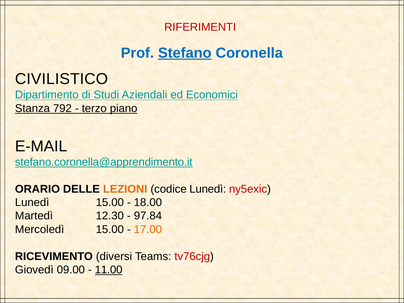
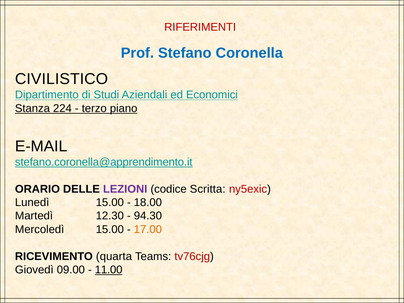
Stefano underline: present -> none
792: 792 -> 224
LEZIONI colour: orange -> purple
codice Lunedì: Lunedì -> Scritta
97.84: 97.84 -> 94.30
diversi: diversi -> quarta
